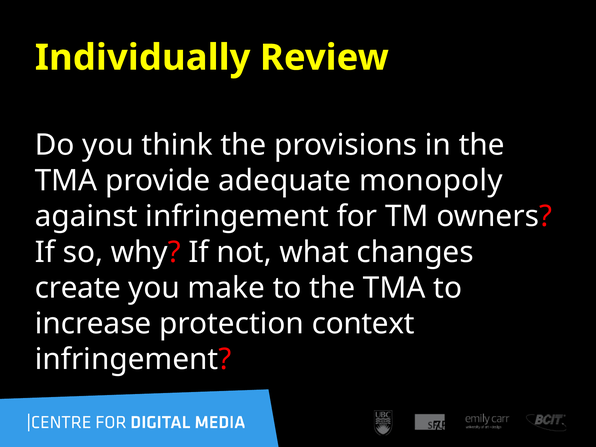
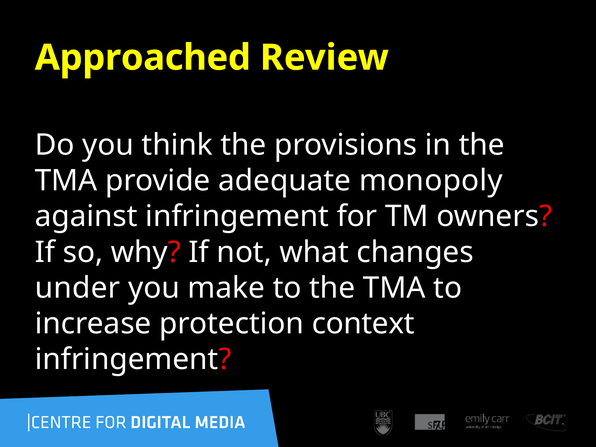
Individually: Individually -> Approached
create: create -> under
